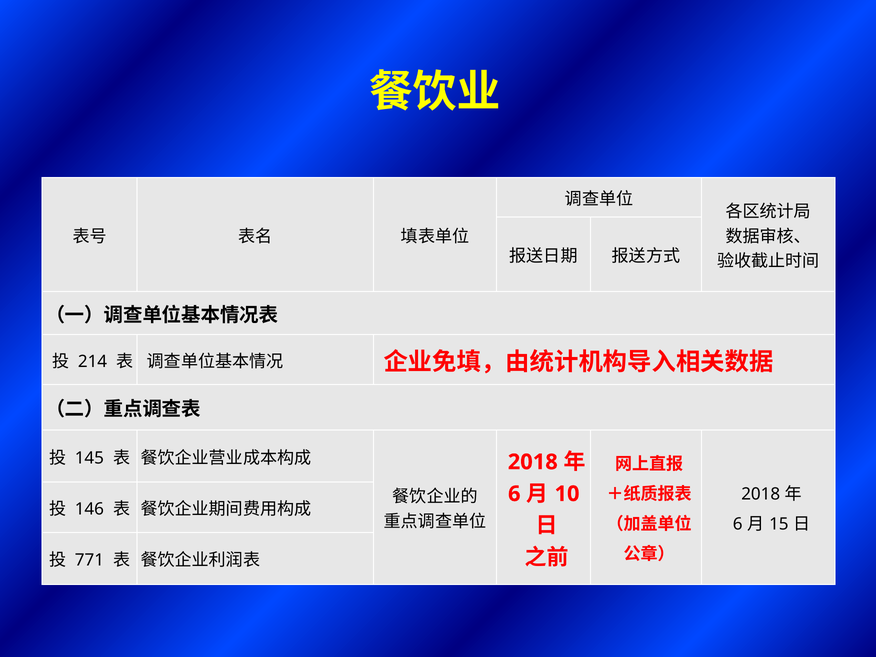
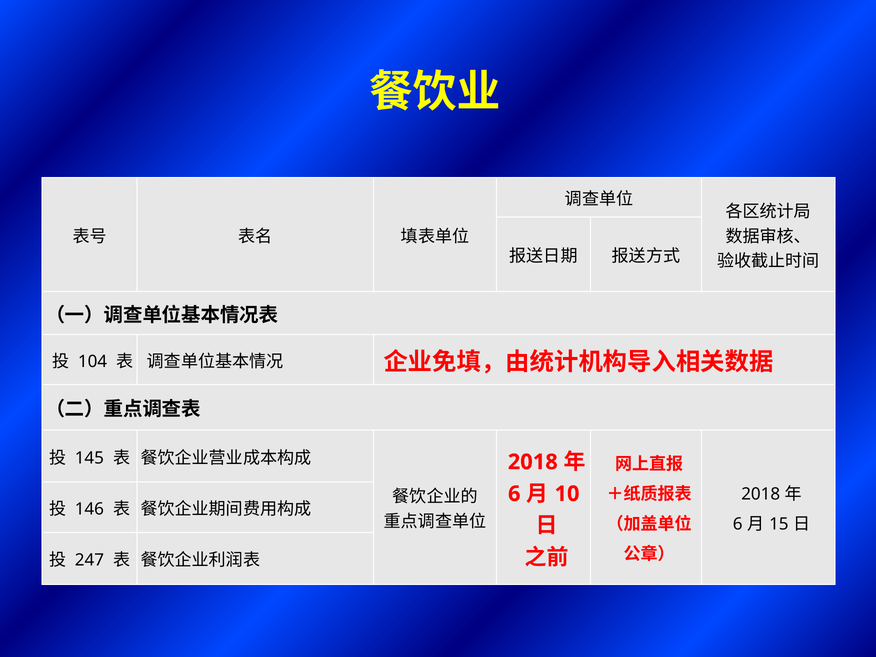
214: 214 -> 104
771: 771 -> 247
